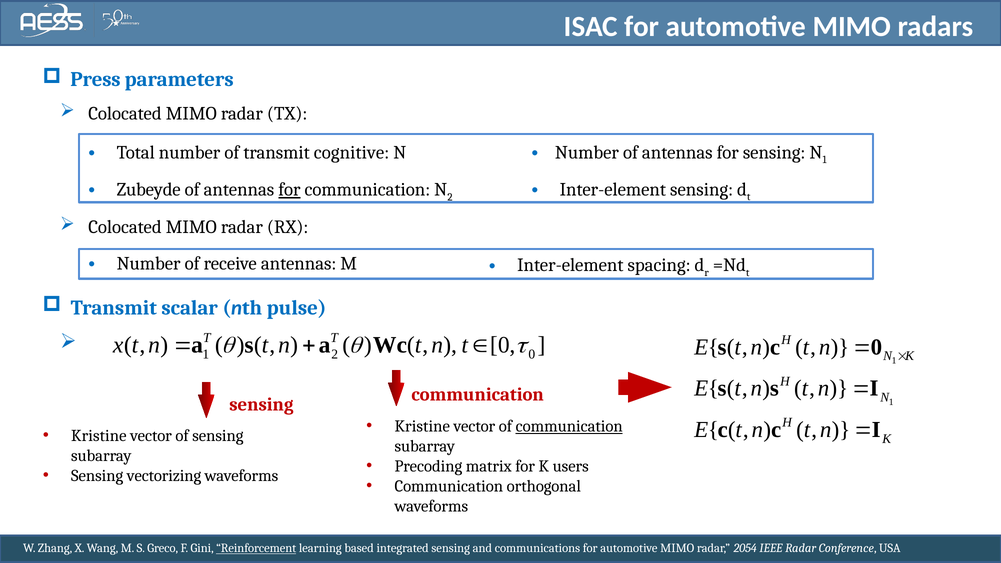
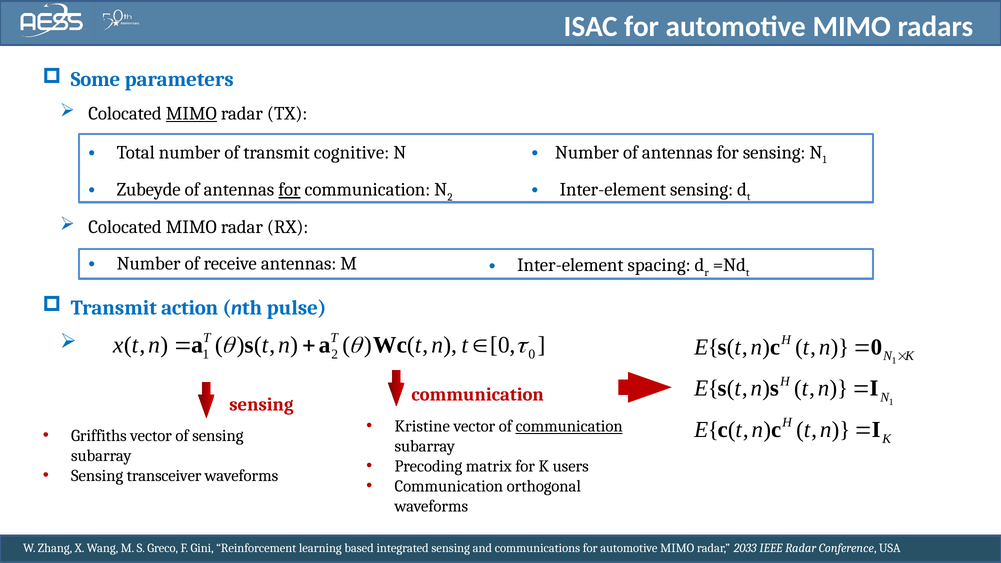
Press: Press -> Some
MIMO at (191, 114) underline: none -> present
scalar: scalar -> action
Kristine at (99, 436): Kristine -> Griffiths
vectorizing: vectorizing -> transceiver
Reinforcement underline: present -> none
2054: 2054 -> 2033
